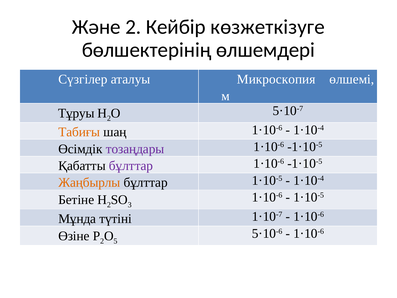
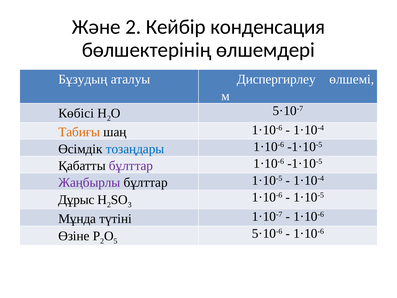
көзжеткізуге: көзжеткізуге -> конденсация
Сүзгілер: Сүзгілер -> Бұзудың
Микроскопия: Микроскопия -> Диспергирлеу
Тұруы: Тұруы -> Көбісі
тозаңдары colour: purple -> blue
Жаңбырлы colour: orange -> purple
Бетіне: Бетіне -> Дұрыс
